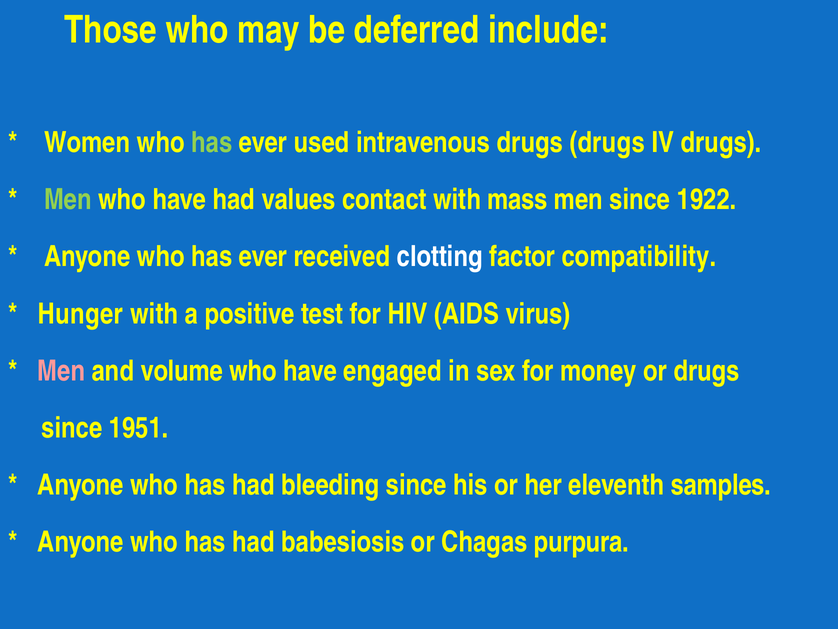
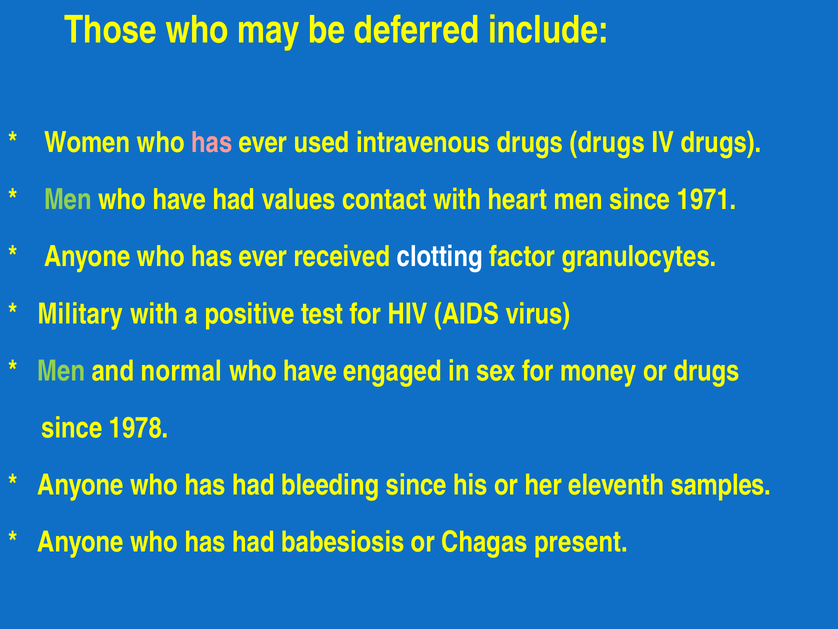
has at (212, 143) colour: light green -> pink
mass: mass -> heart
1922: 1922 -> 1971
compatibility: compatibility -> granulocytes
Hunger: Hunger -> Military
Men at (61, 371) colour: pink -> light green
volume: volume -> normal
1951: 1951 -> 1978
purpura: purpura -> present
